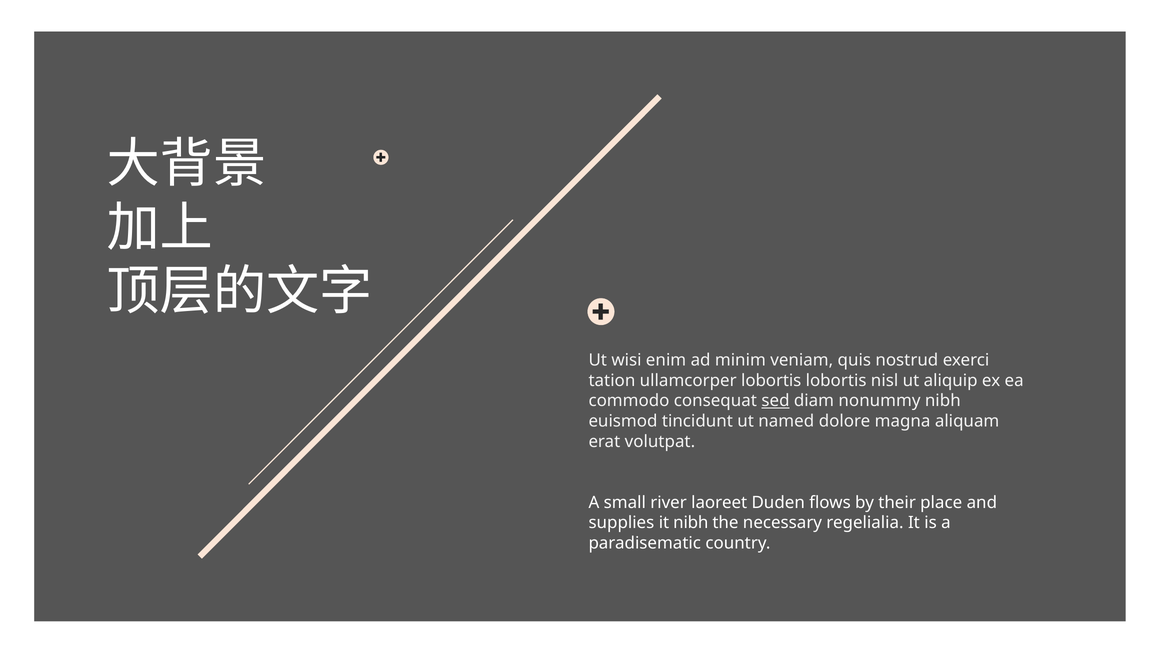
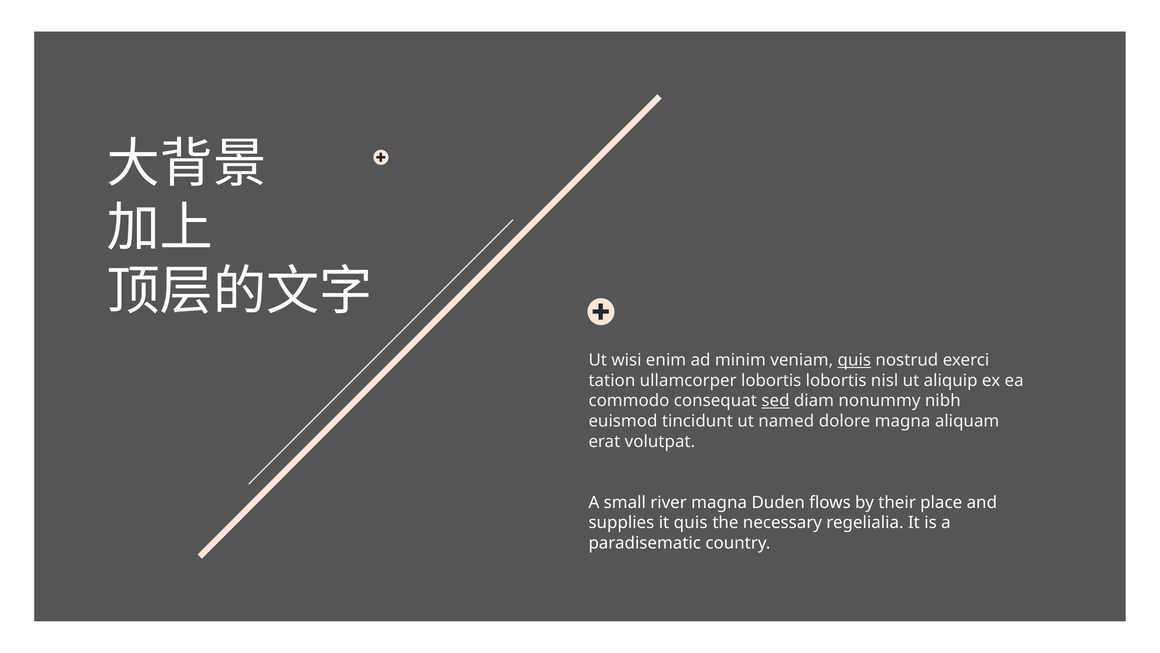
quis at (854, 360) underline: none -> present
river laoreet: laoreet -> magna
it nibh: nibh -> quis
